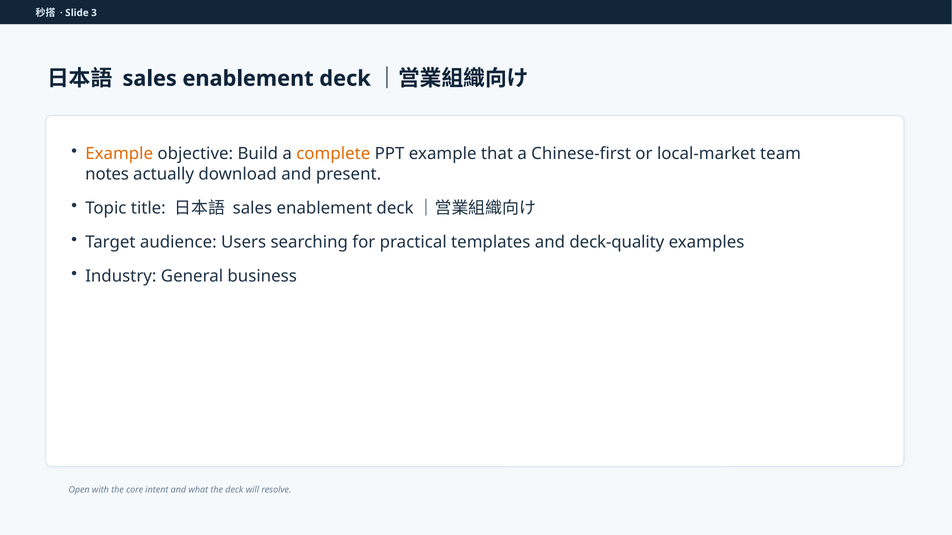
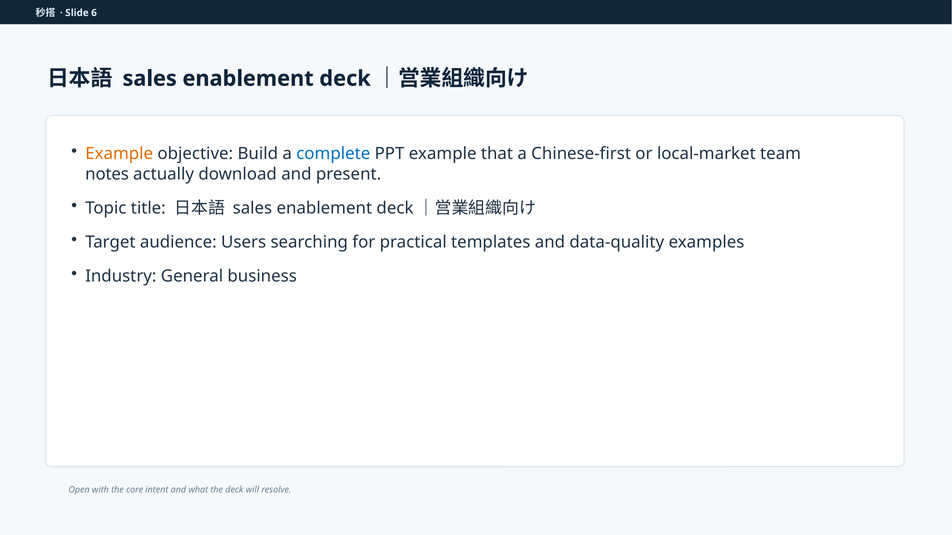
3: 3 -> 6
complete colour: orange -> blue
deck-quality: deck-quality -> data-quality
